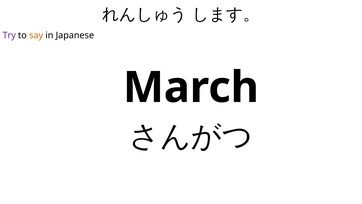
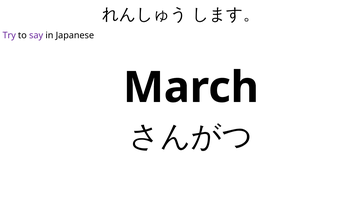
say colour: orange -> purple
